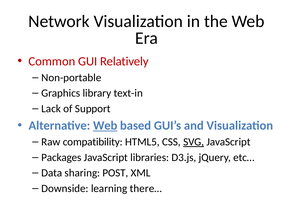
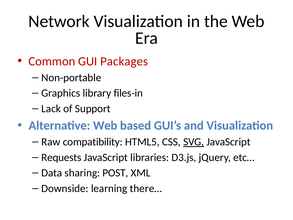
Relatively: Relatively -> Packages
text-in: text-in -> files-in
Web at (105, 125) underline: present -> none
Packages: Packages -> Requests
